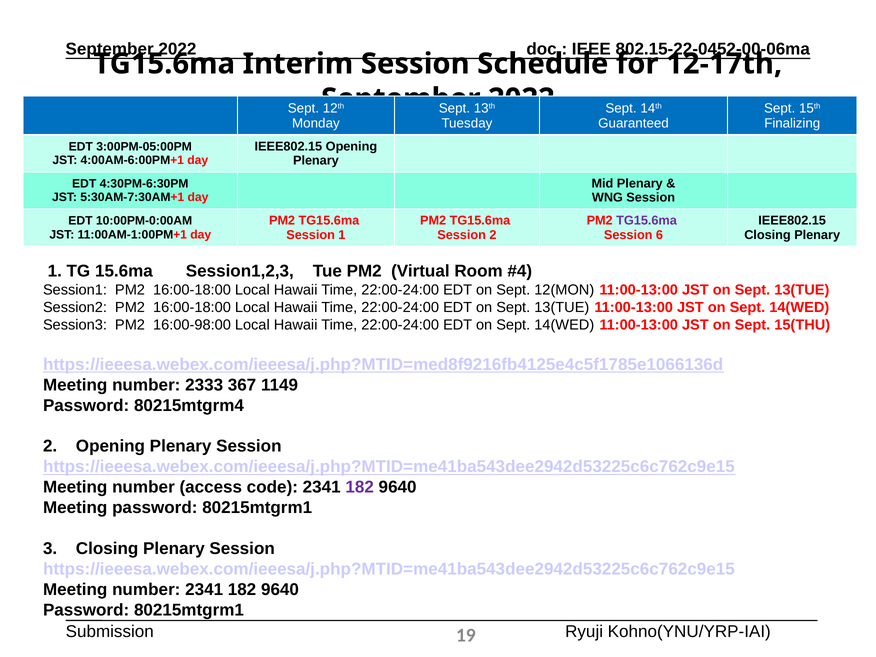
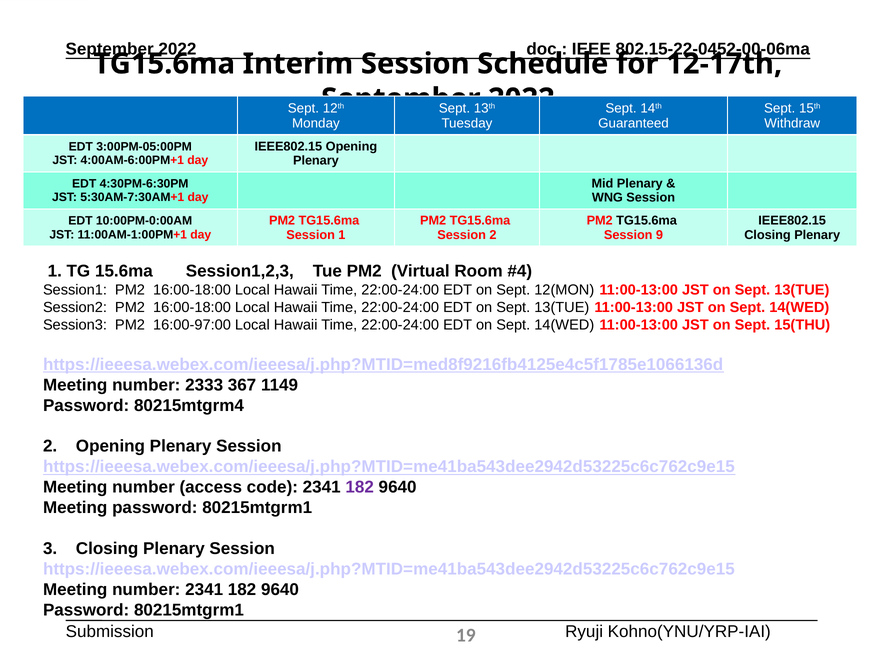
Finalizing: Finalizing -> Withdraw
TG15.6ma at (647, 221) colour: purple -> black
6: 6 -> 9
16:00-98:00: 16:00-98:00 -> 16:00-97:00
